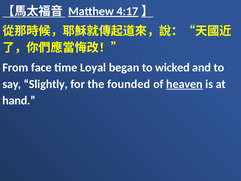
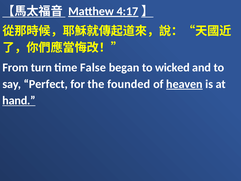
face: face -> turn
Loyal: Loyal -> False
Slightly: Slightly -> Perfect
hand underline: none -> present
